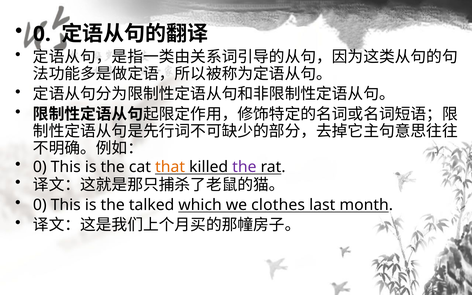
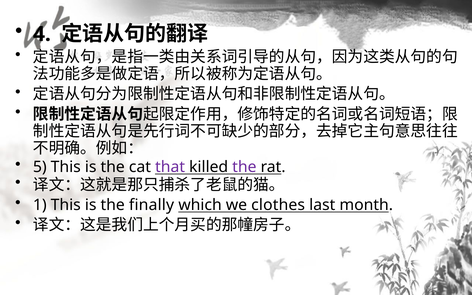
0 at (42, 34): 0 -> 4
0 at (40, 167): 0 -> 5
that colour: orange -> purple
0 at (40, 205): 0 -> 1
talked: talked -> finally
